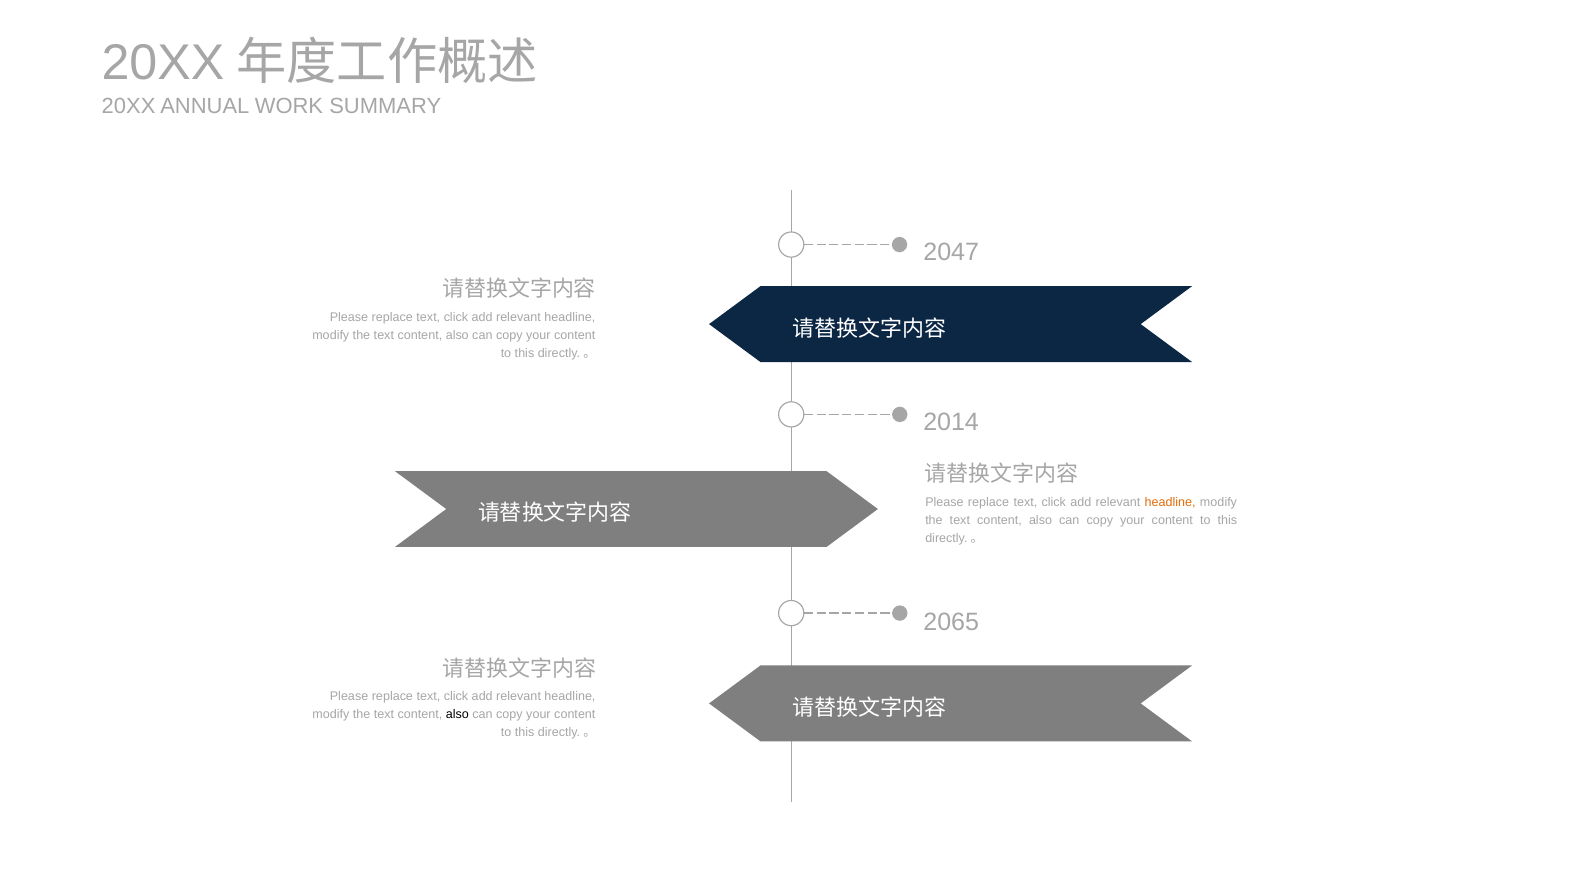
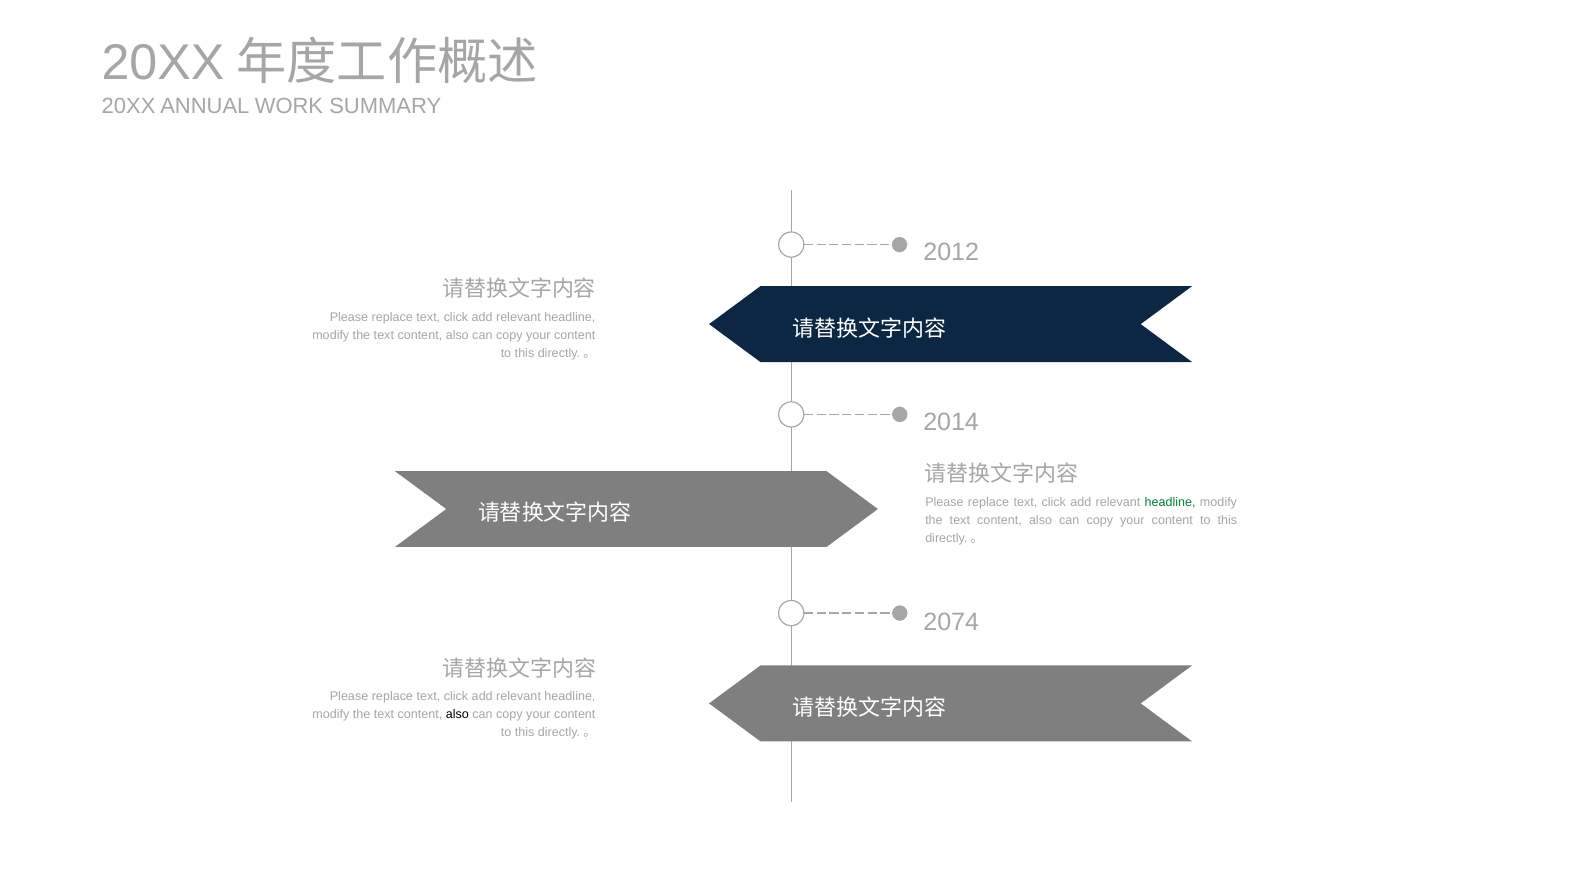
2047: 2047 -> 2012
headline at (1170, 502) colour: orange -> green
2065: 2065 -> 2074
